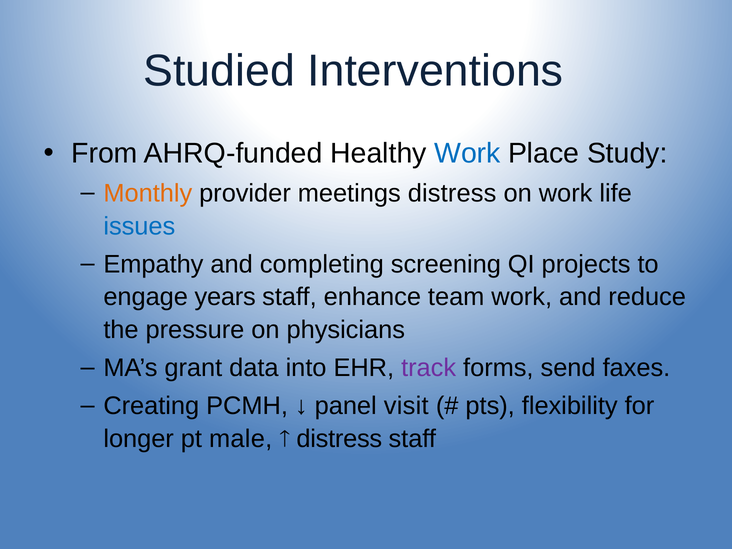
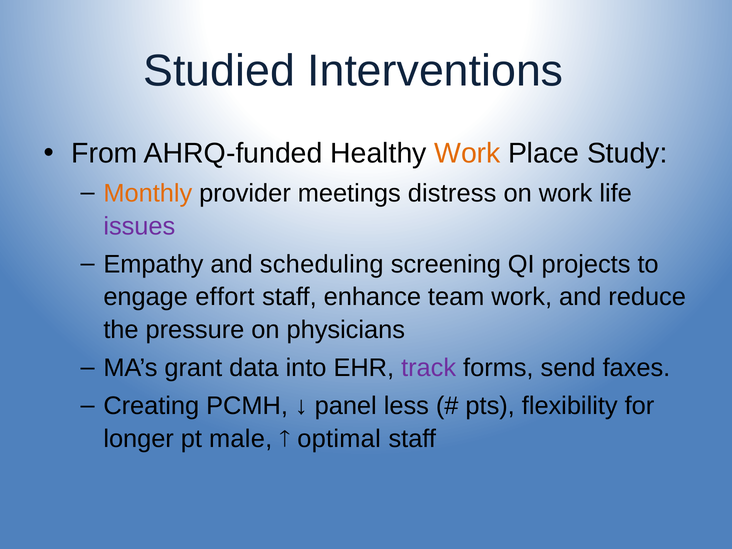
Work at (467, 154) colour: blue -> orange
issues colour: blue -> purple
completing: completing -> scheduling
years: years -> effort
visit: visit -> less
distress at (339, 439): distress -> optimal
